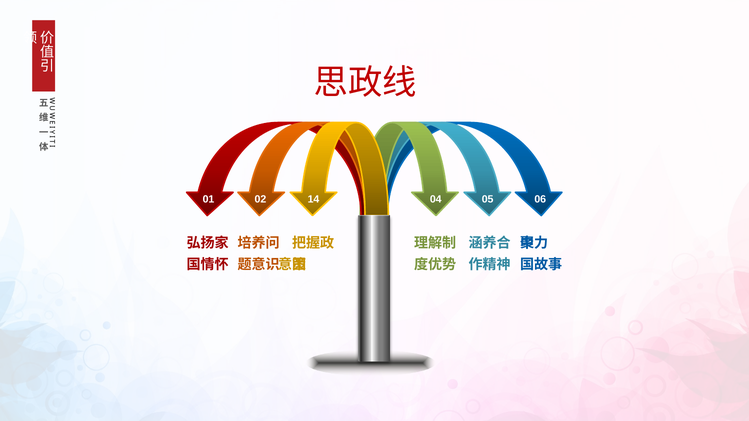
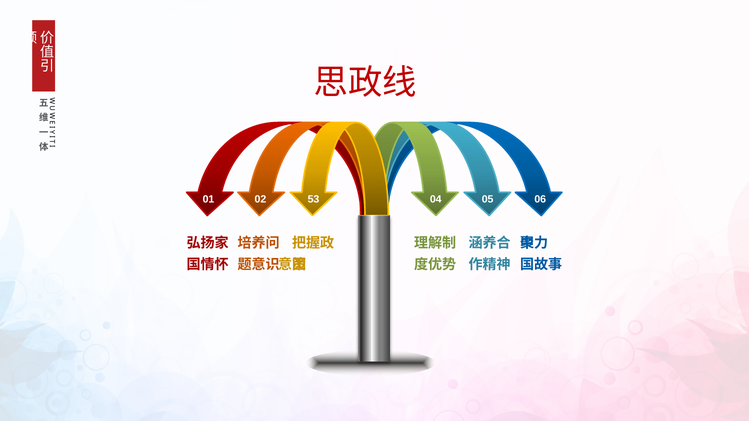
14: 14 -> 53
